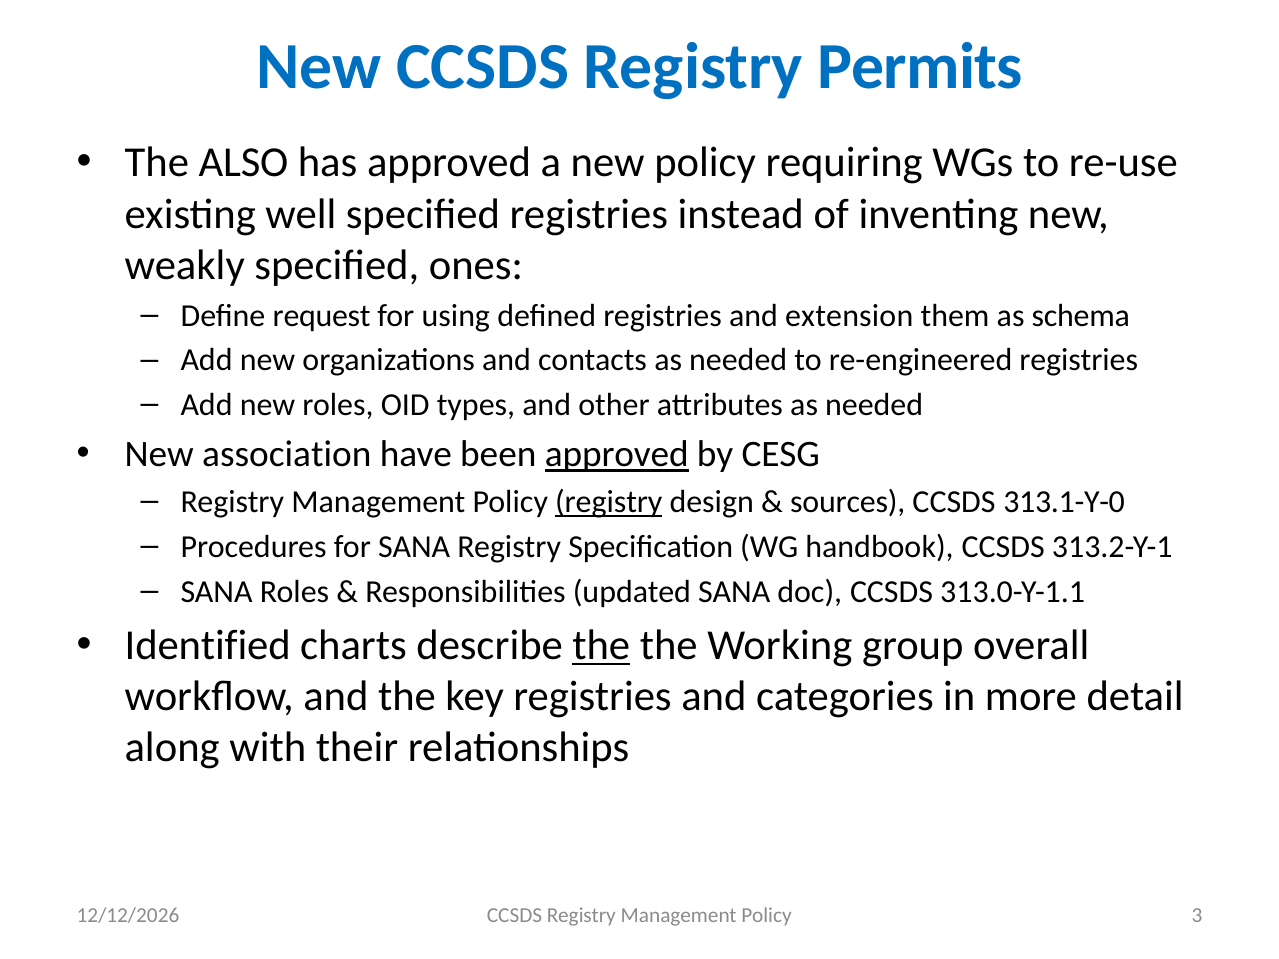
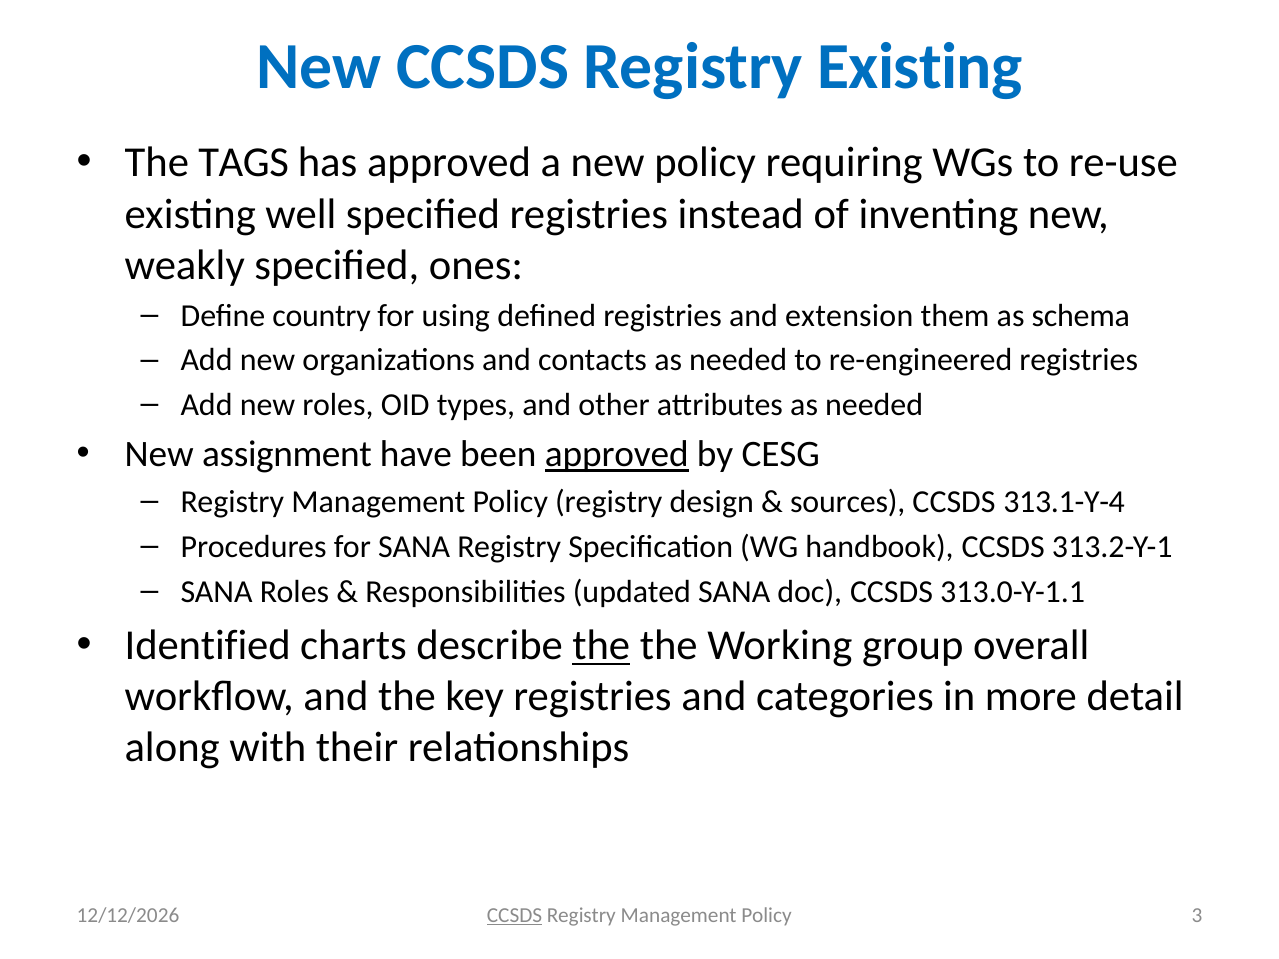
Registry Permits: Permits -> Existing
ALSO: ALSO -> TAGS
request: request -> country
association: association -> assignment
registry at (609, 502) underline: present -> none
313.1-Y-0: 313.1-Y-0 -> 313.1-Y-4
CCSDS at (514, 916) underline: none -> present
